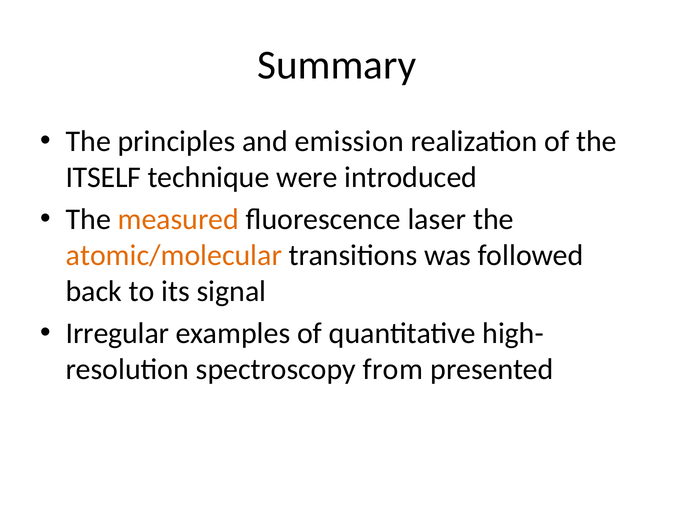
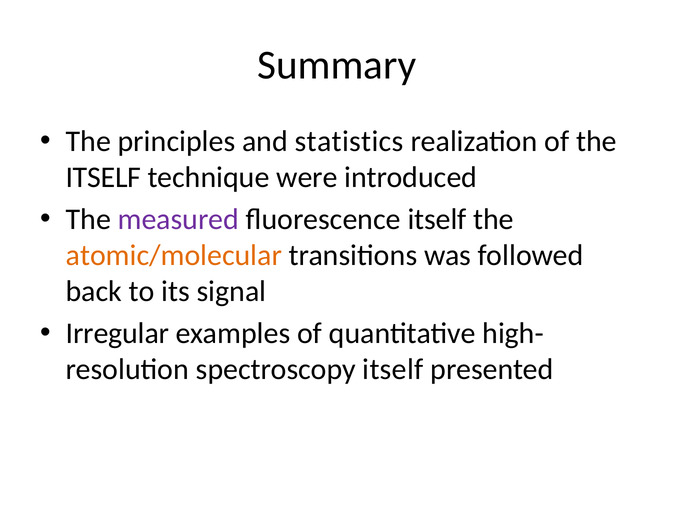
emission: emission -> statistics
measured colour: orange -> purple
fluorescence laser: laser -> itself
spectroscopy from: from -> itself
